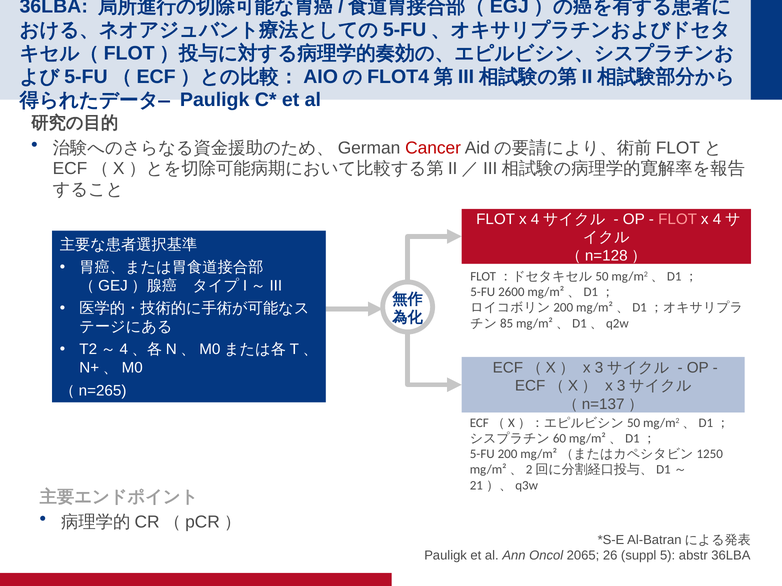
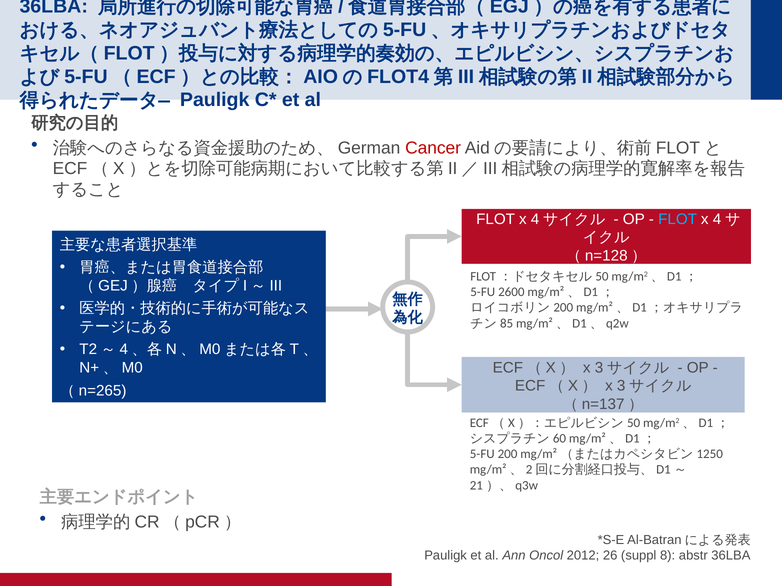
FLOT at (678, 219) colour: pink -> light blue
2065: 2065 -> 2012
5: 5 -> 8
